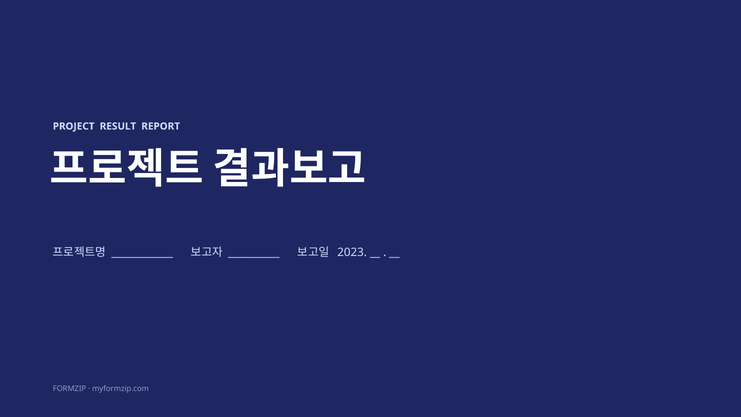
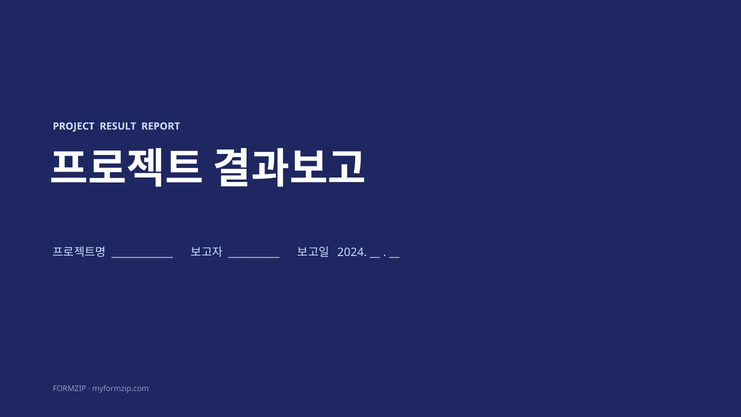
2023: 2023 -> 2024
